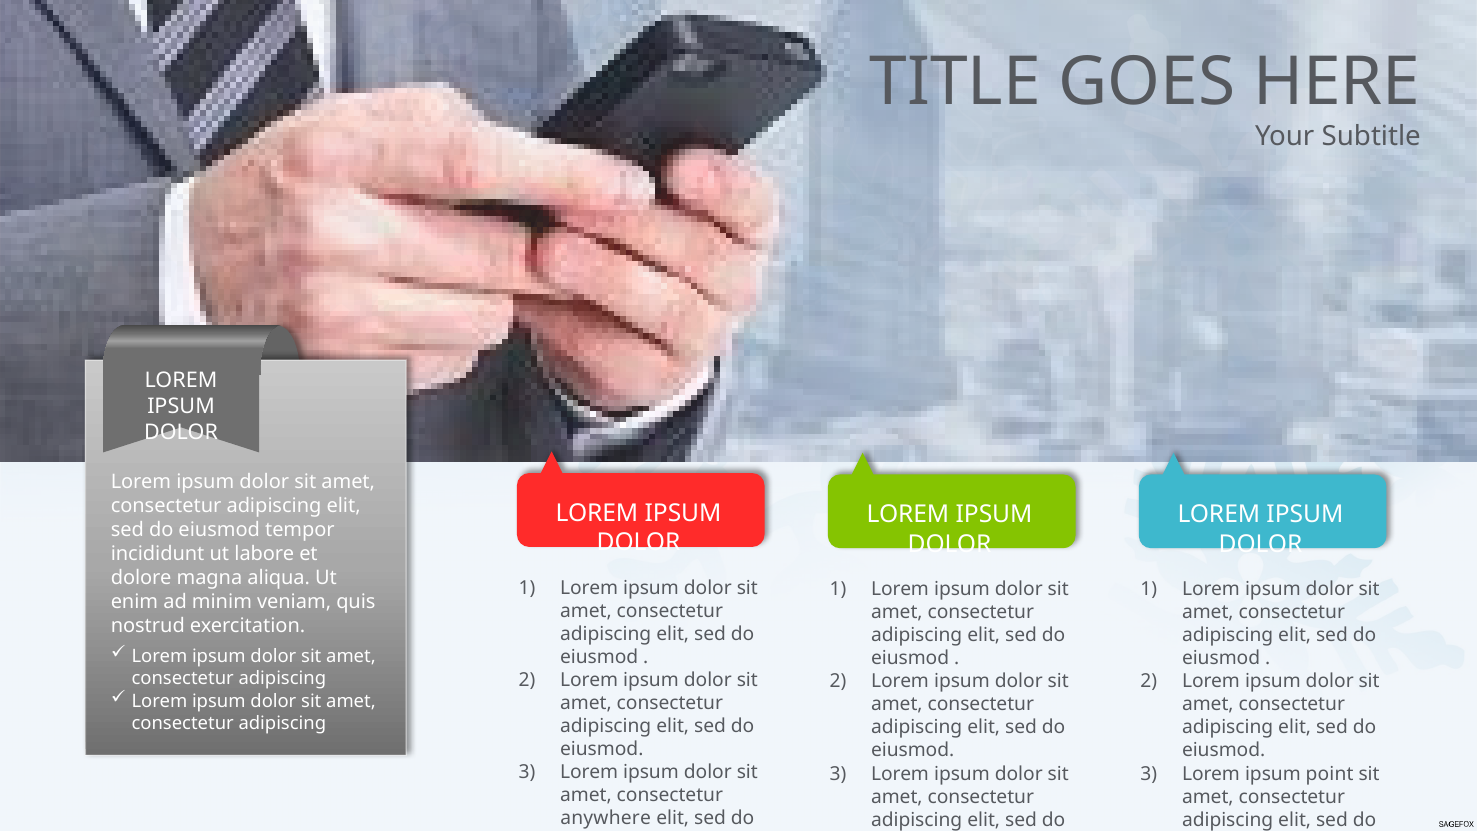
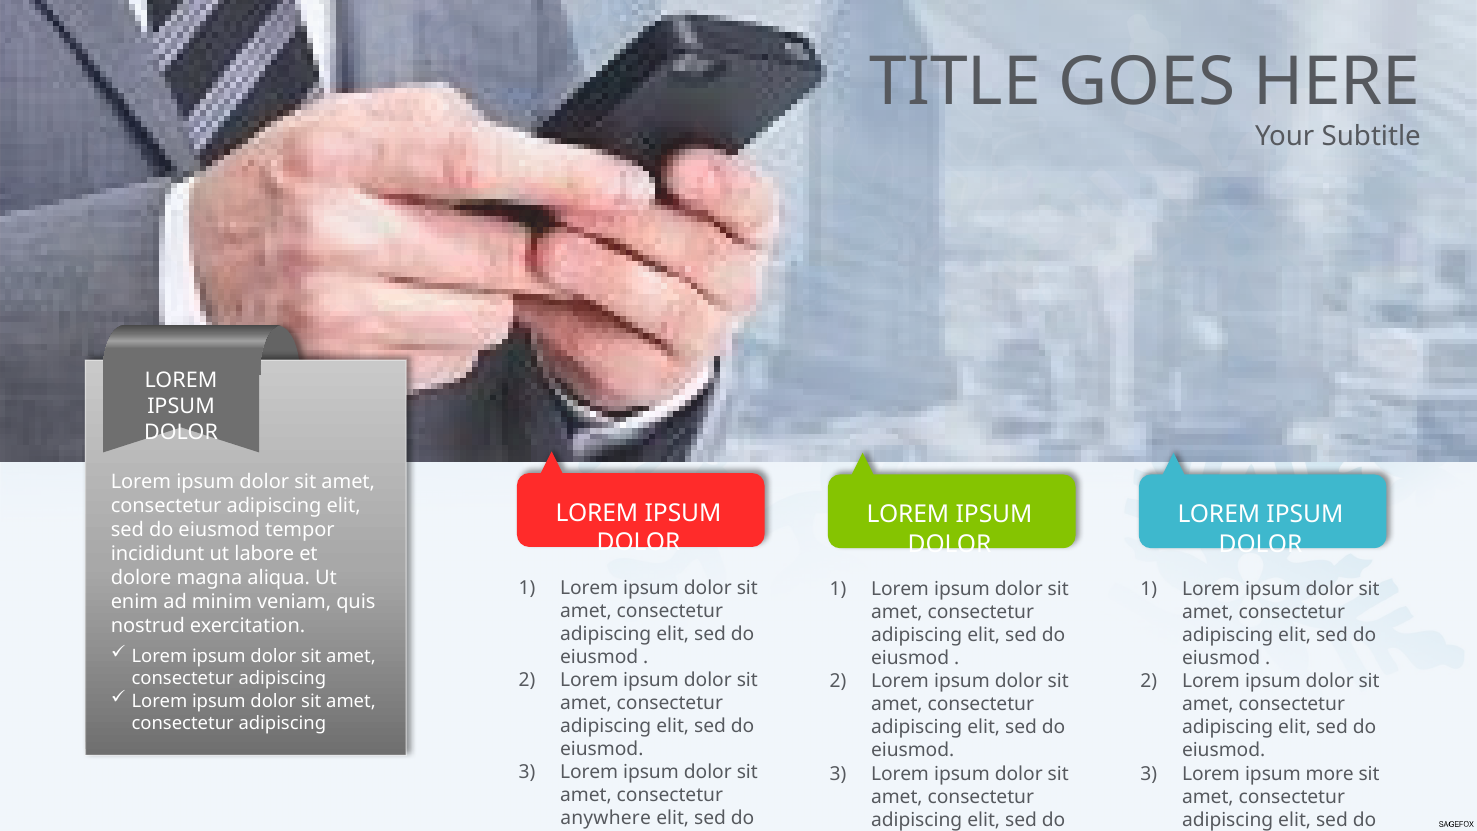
point: point -> more
